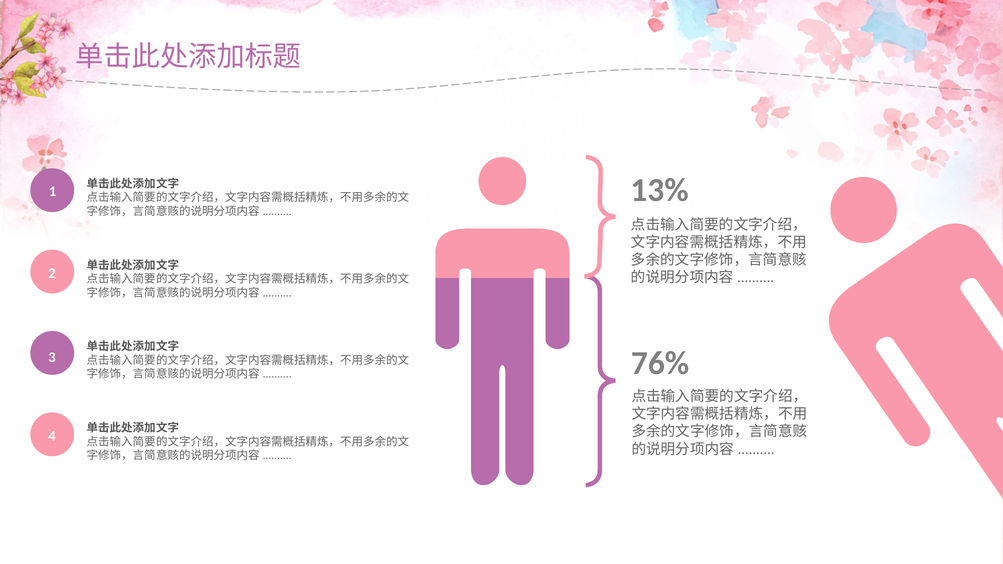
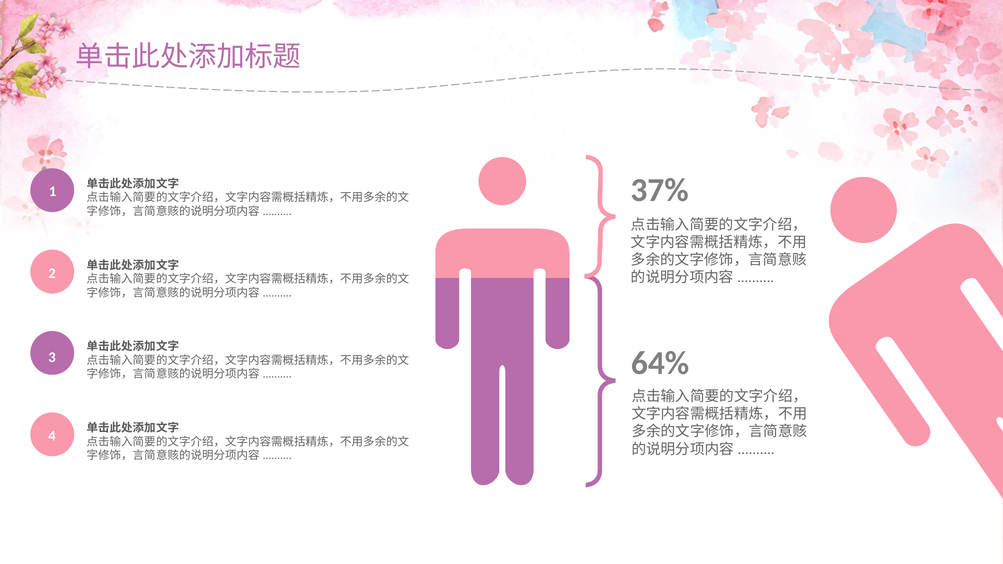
13%: 13% -> 37%
76%: 76% -> 64%
